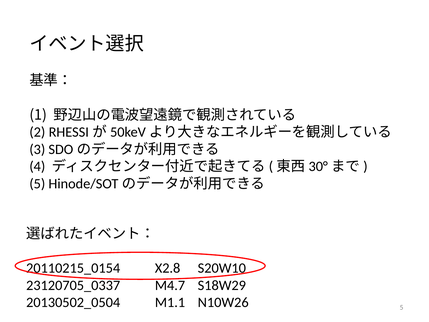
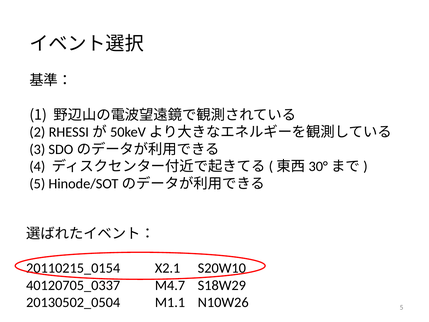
X2.8: X2.8 -> X2.1
23120705_0337: 23120705_0337 -> 40120705_0337
